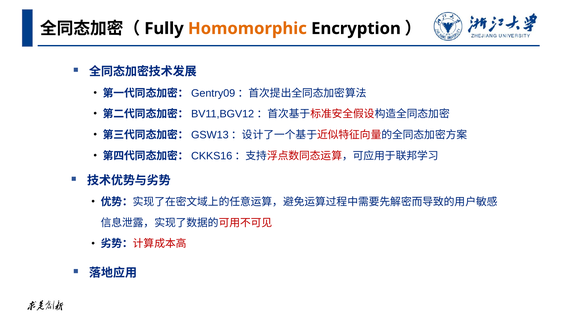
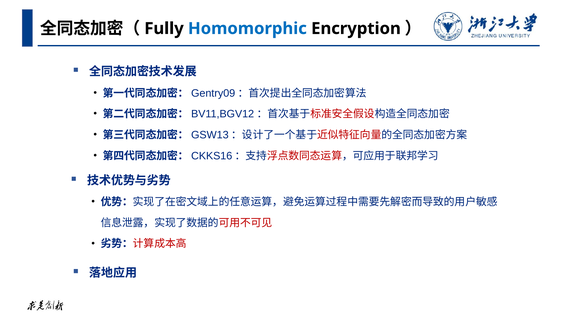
Homomorphic colour: orange -> blue
